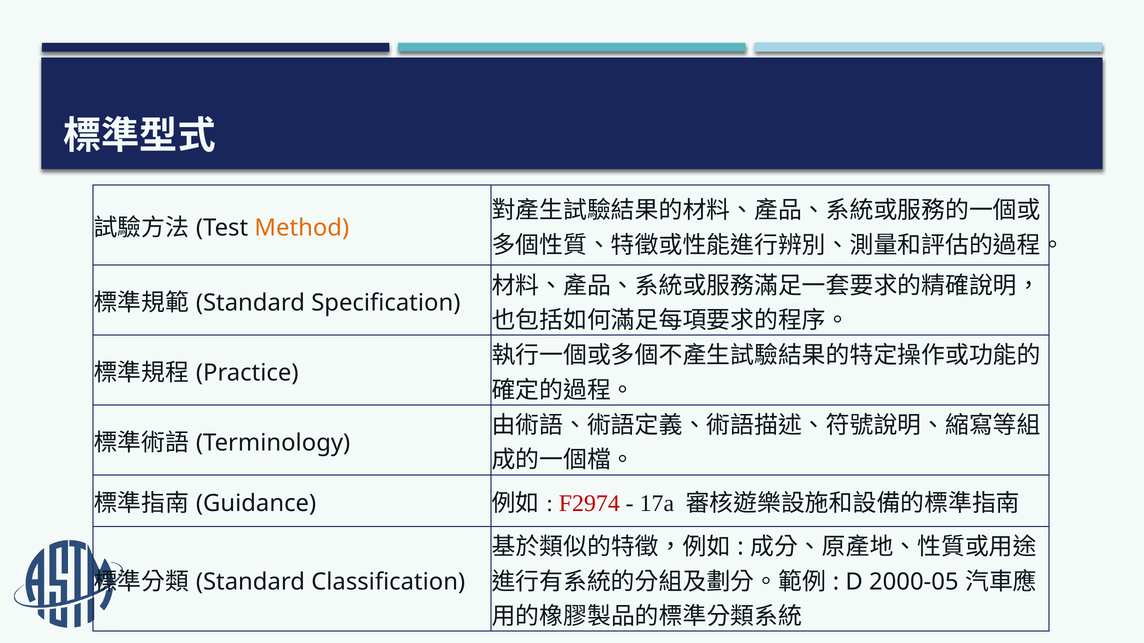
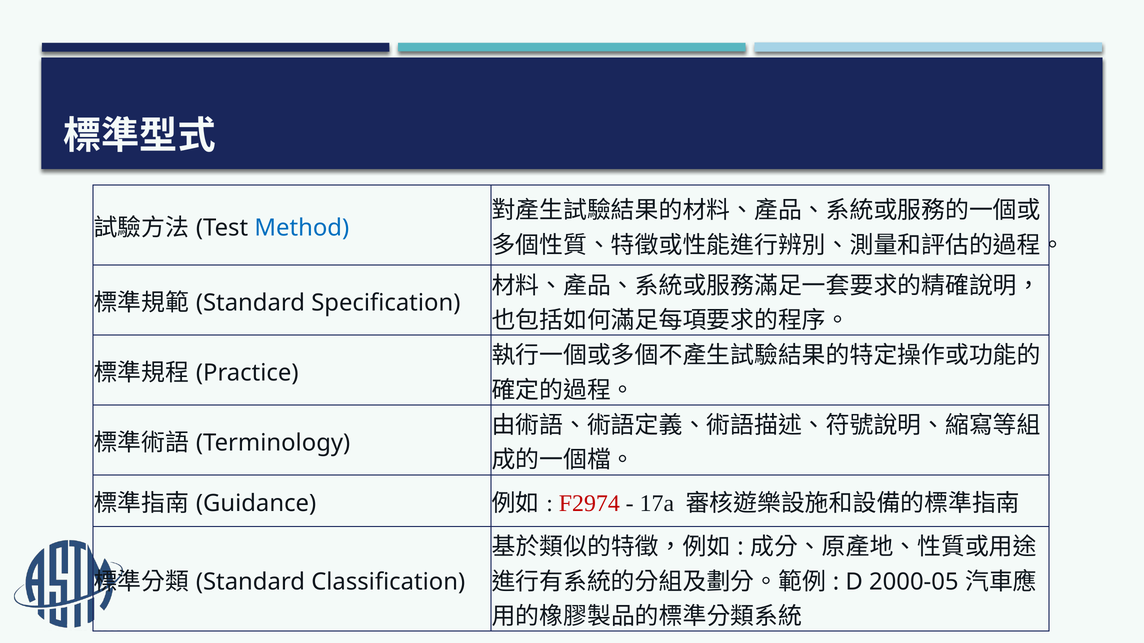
Method colour: orange -> blue
